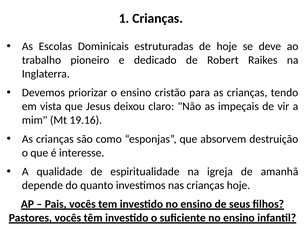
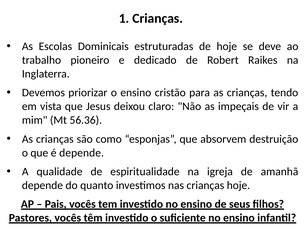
19.16: 19.16 -> 56.36
é interesse: interesse -> depende
